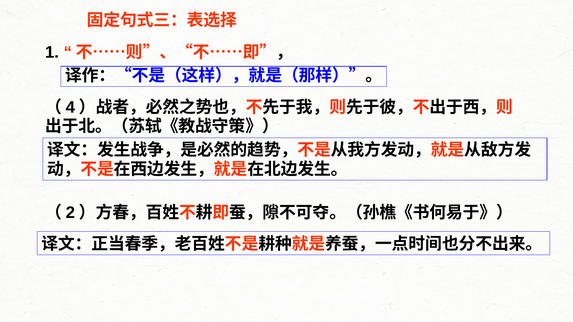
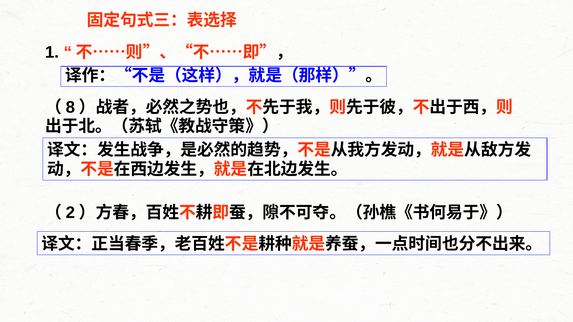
4: 4 -> 8
